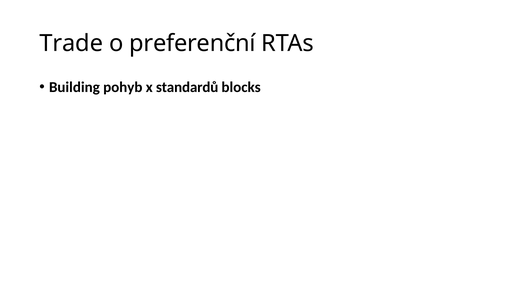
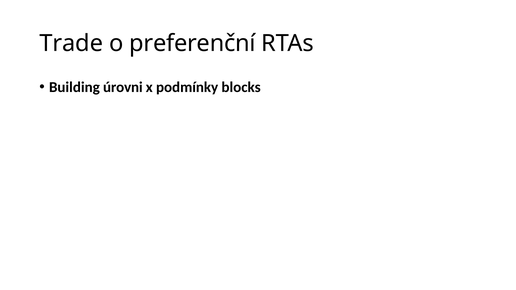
pohyb: pohyb -> úrovni
standardů: standardů -> podmínky
